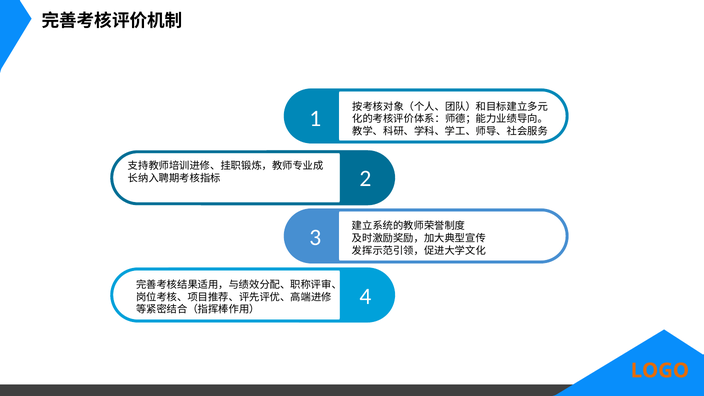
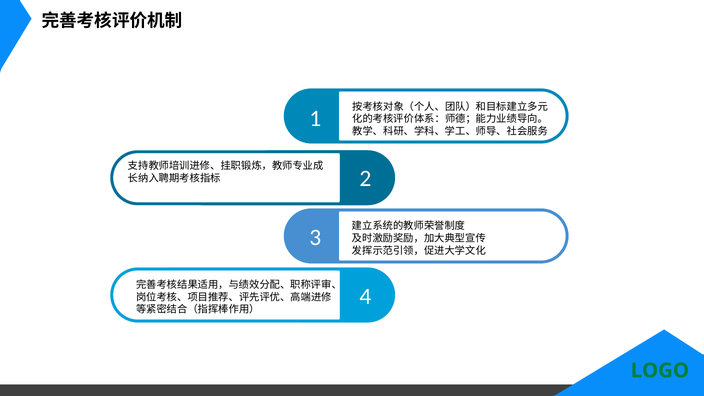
LOGO colour: orange -> green
